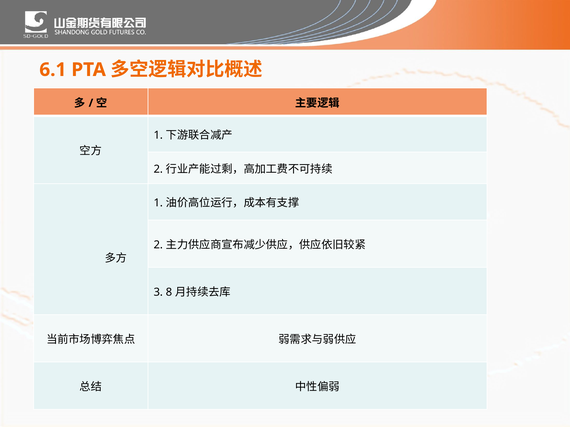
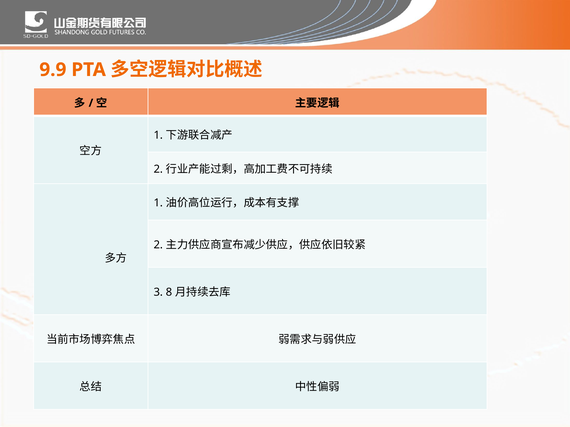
6.1: 6.1 -> 9.9
